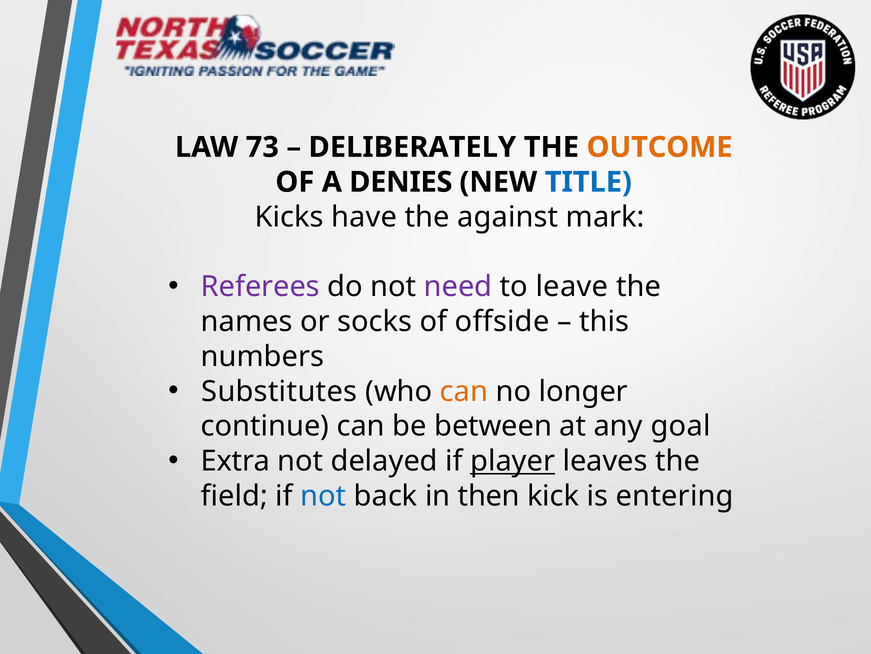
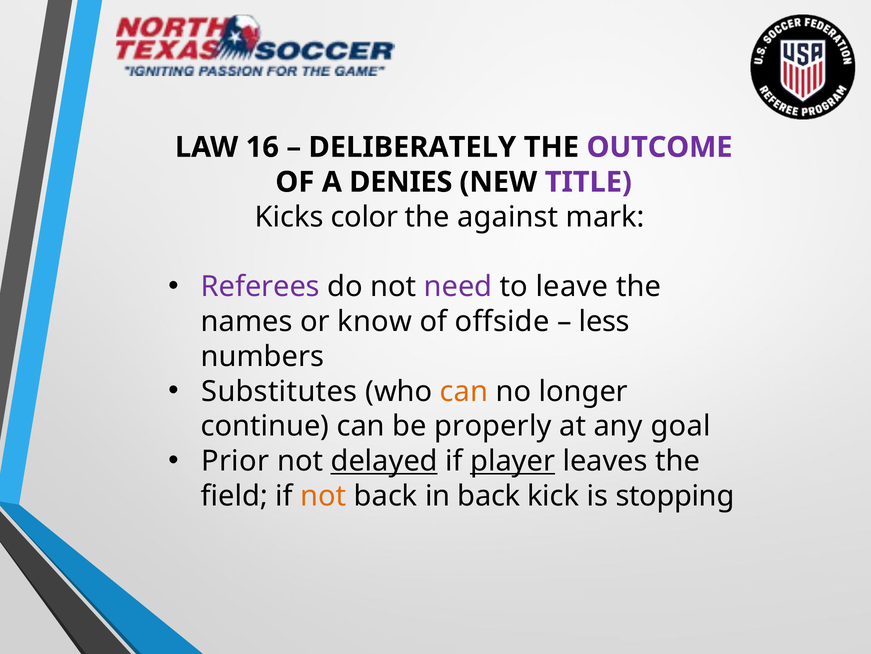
73: 73 -> 16
OUTCOME colour: orange -> purple
TITLE colour: blue -> purple
have: have -> color
socks: socks -> know
this: this -> less
between: between -> properly
Extra: Extra -> Prior
delayed underline: none -> present
not at (323, 495) colour: blue -> orange
in then: then -> back
entering: entering -> stopping
